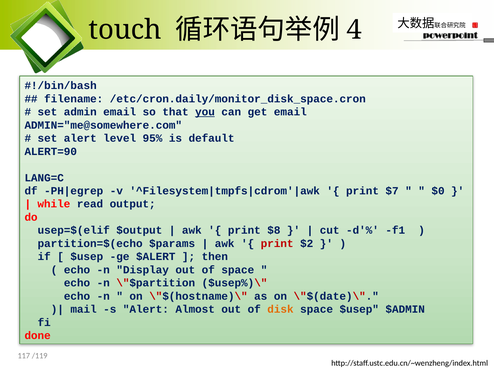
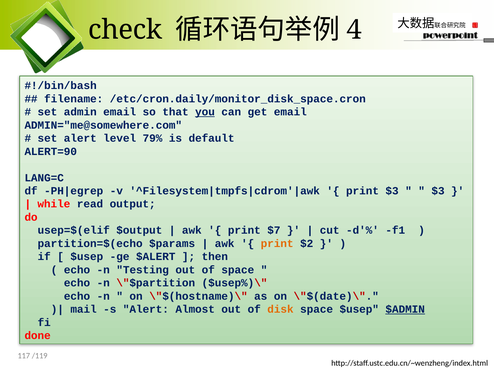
touch: touch -> check
95%: 95% -> 79%
print $7: $7 -> $3
$0 at (438, 191): $0 -> $3
$8: $8 -> $7
print at (277, 244) colour: red -> orange
Display: Display -> Testing
$ADMIN underline: none -> present
